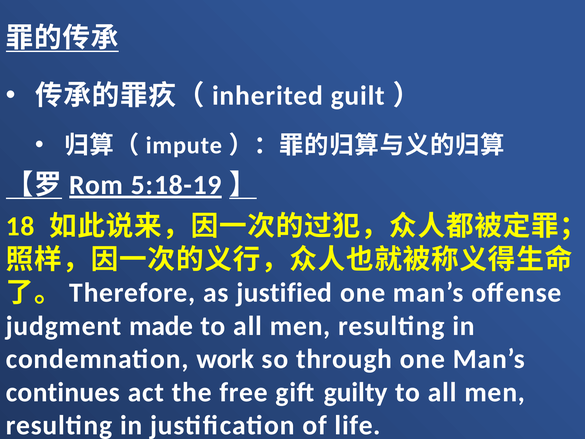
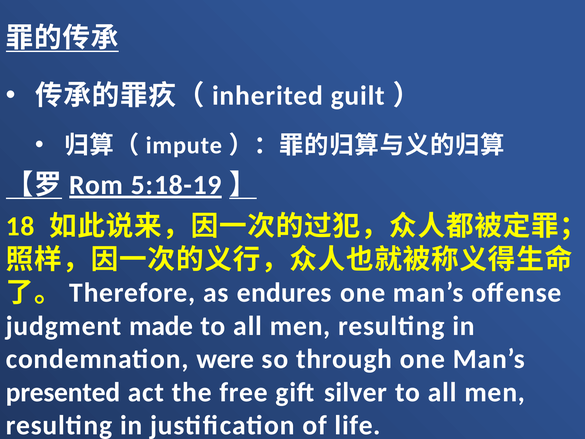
justified: justified -> endures
work: work -> were
continues: continues -> presented
guilty: guilty -> silver
